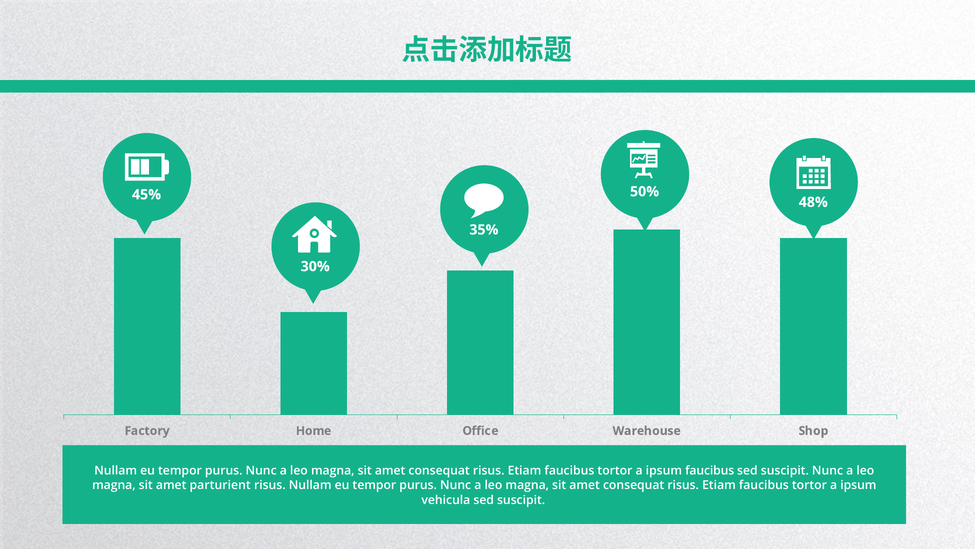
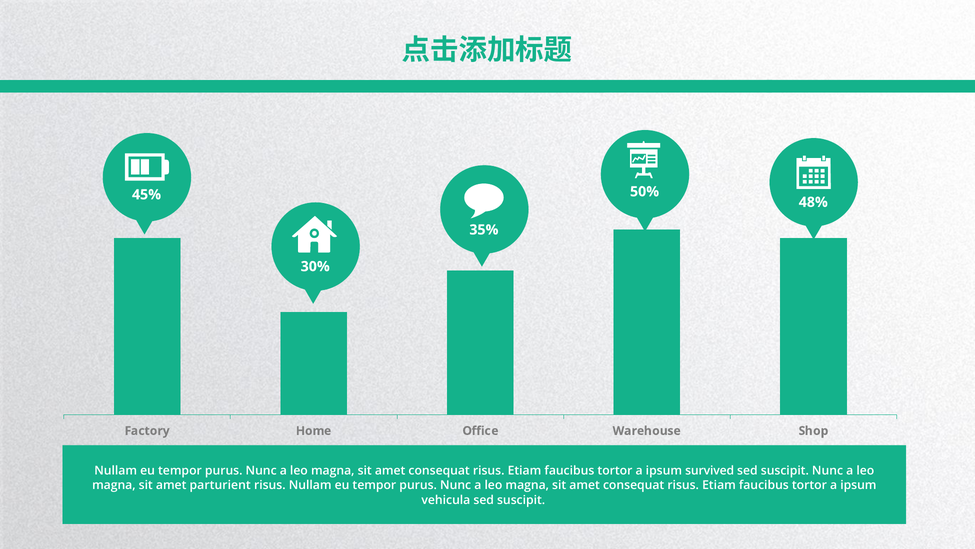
ipsum faucibus: faucibus -> survived
